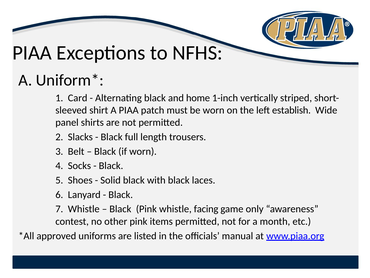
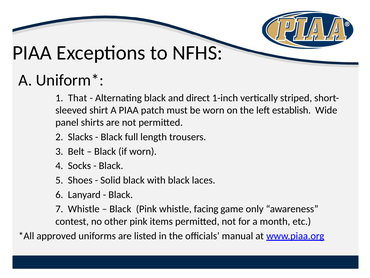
Card: Card -> That
home: home -> direct
